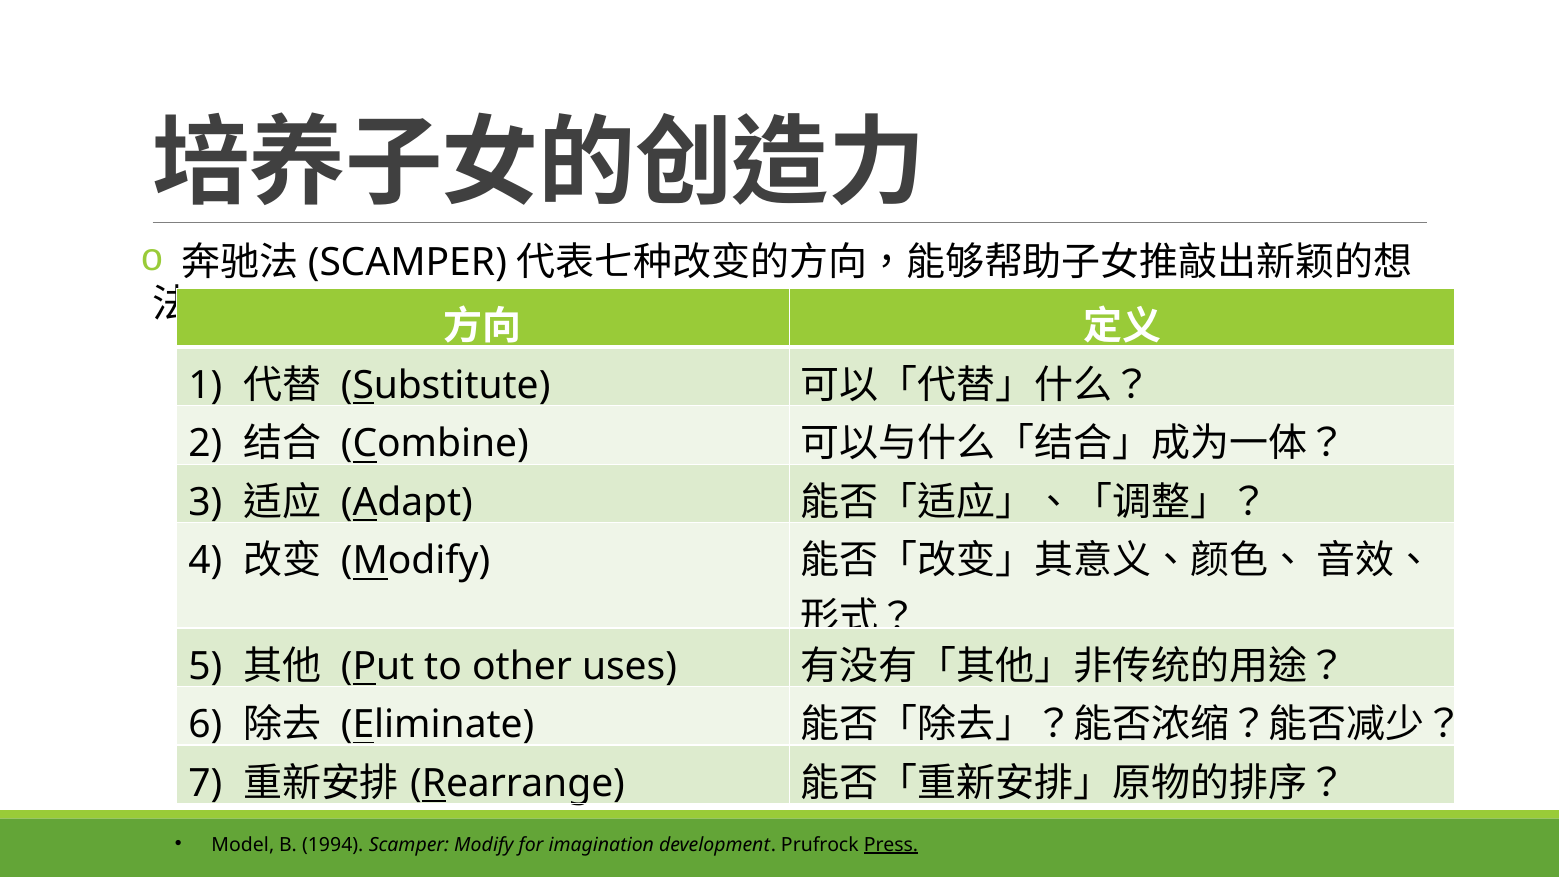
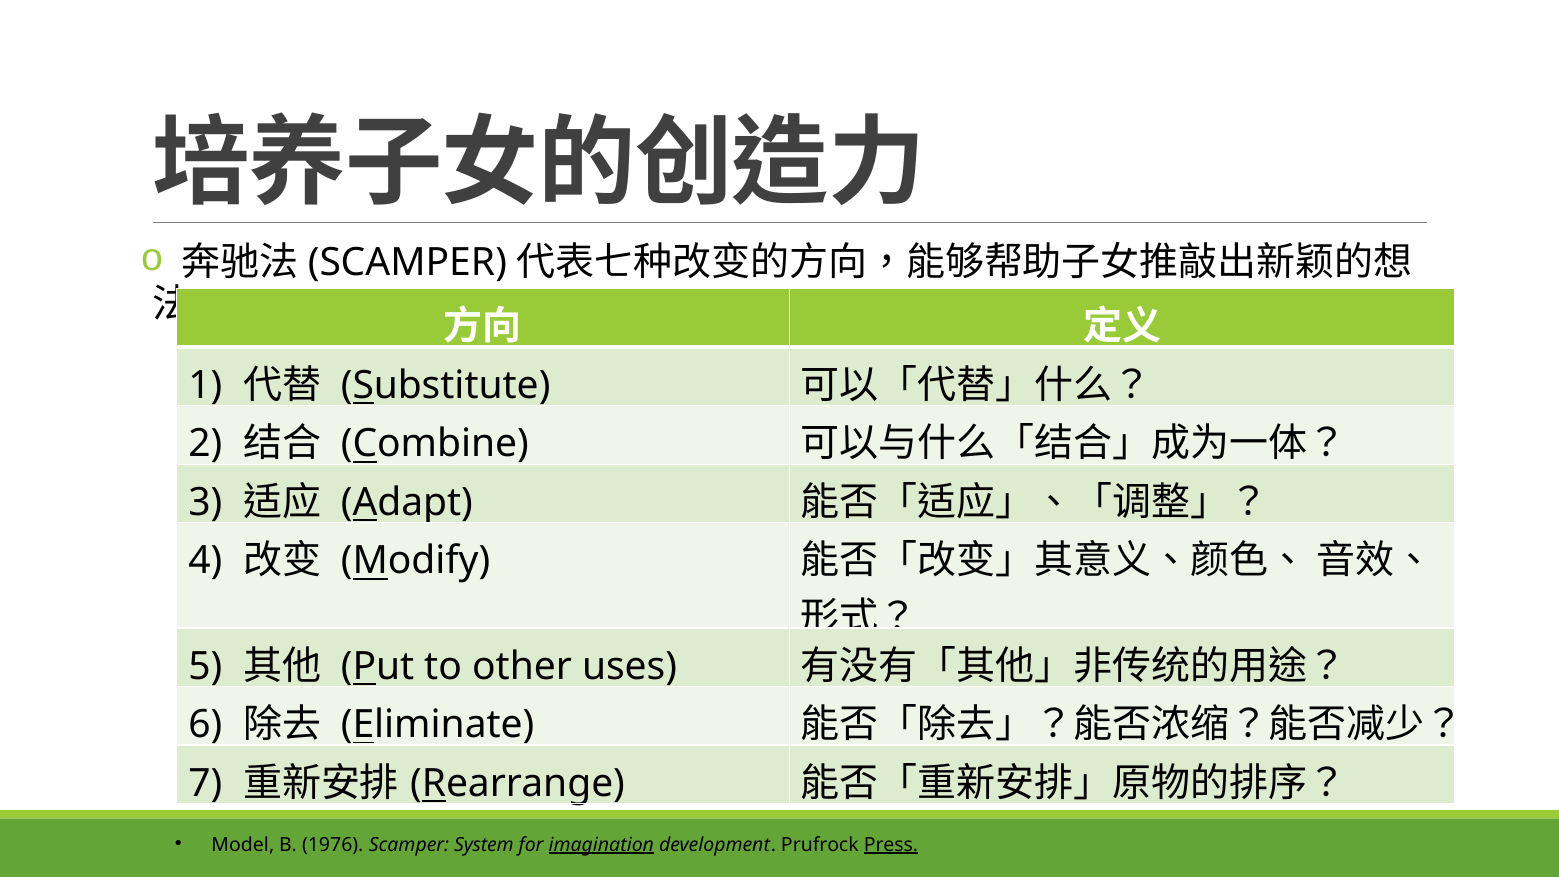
1994: 1994 -> 1976
Scamper Modify: Modify -> System
imagination underline: none -> present
